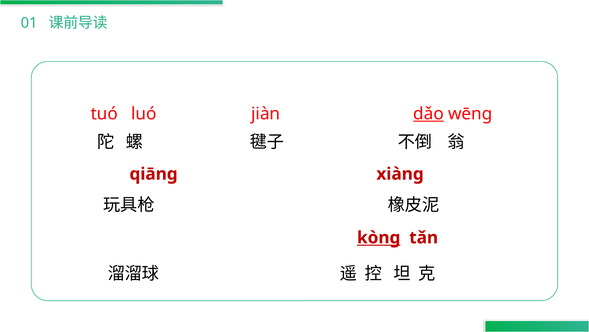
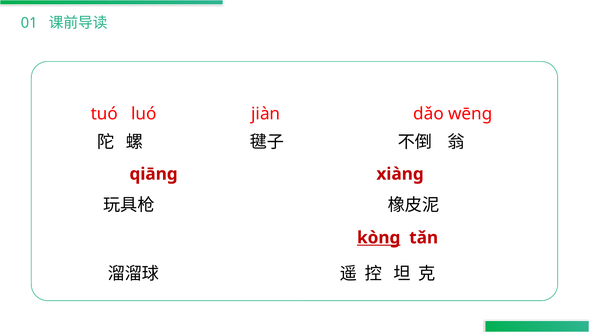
dǎo underline: present -> none
